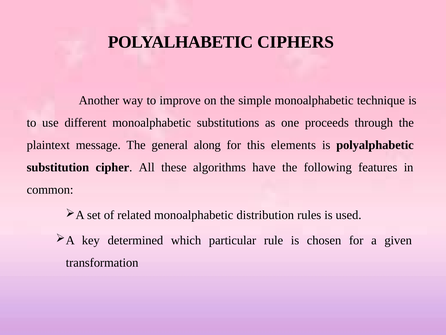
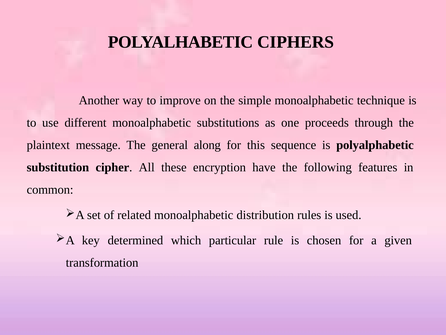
elements: elements -> sequence
algorithms: algorithms -> encryption
